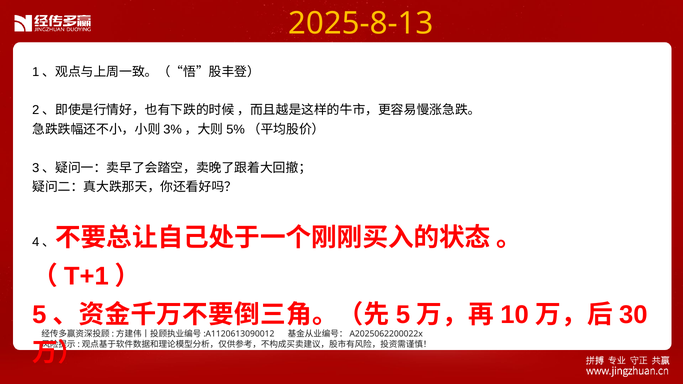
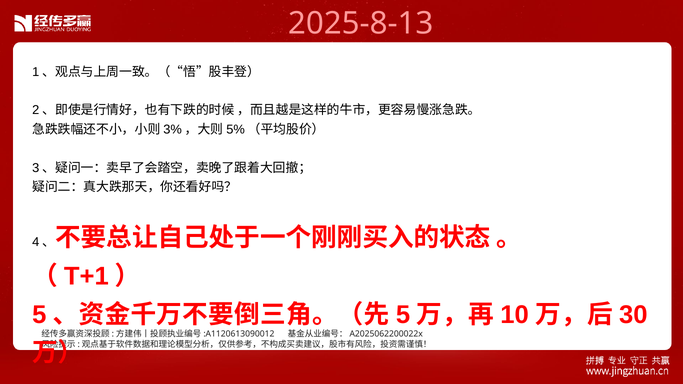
2025-8-13 colour: yellow -> pink
